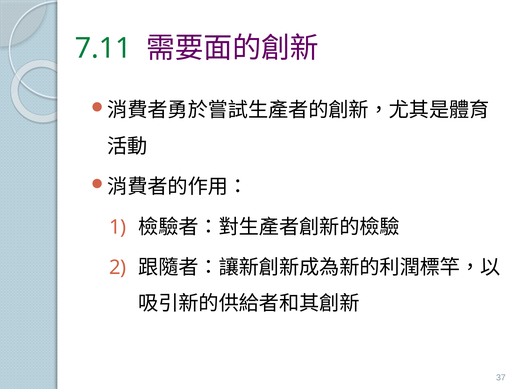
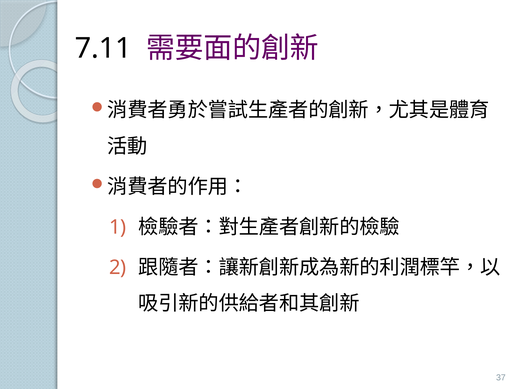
7.11 colour: green -> black
